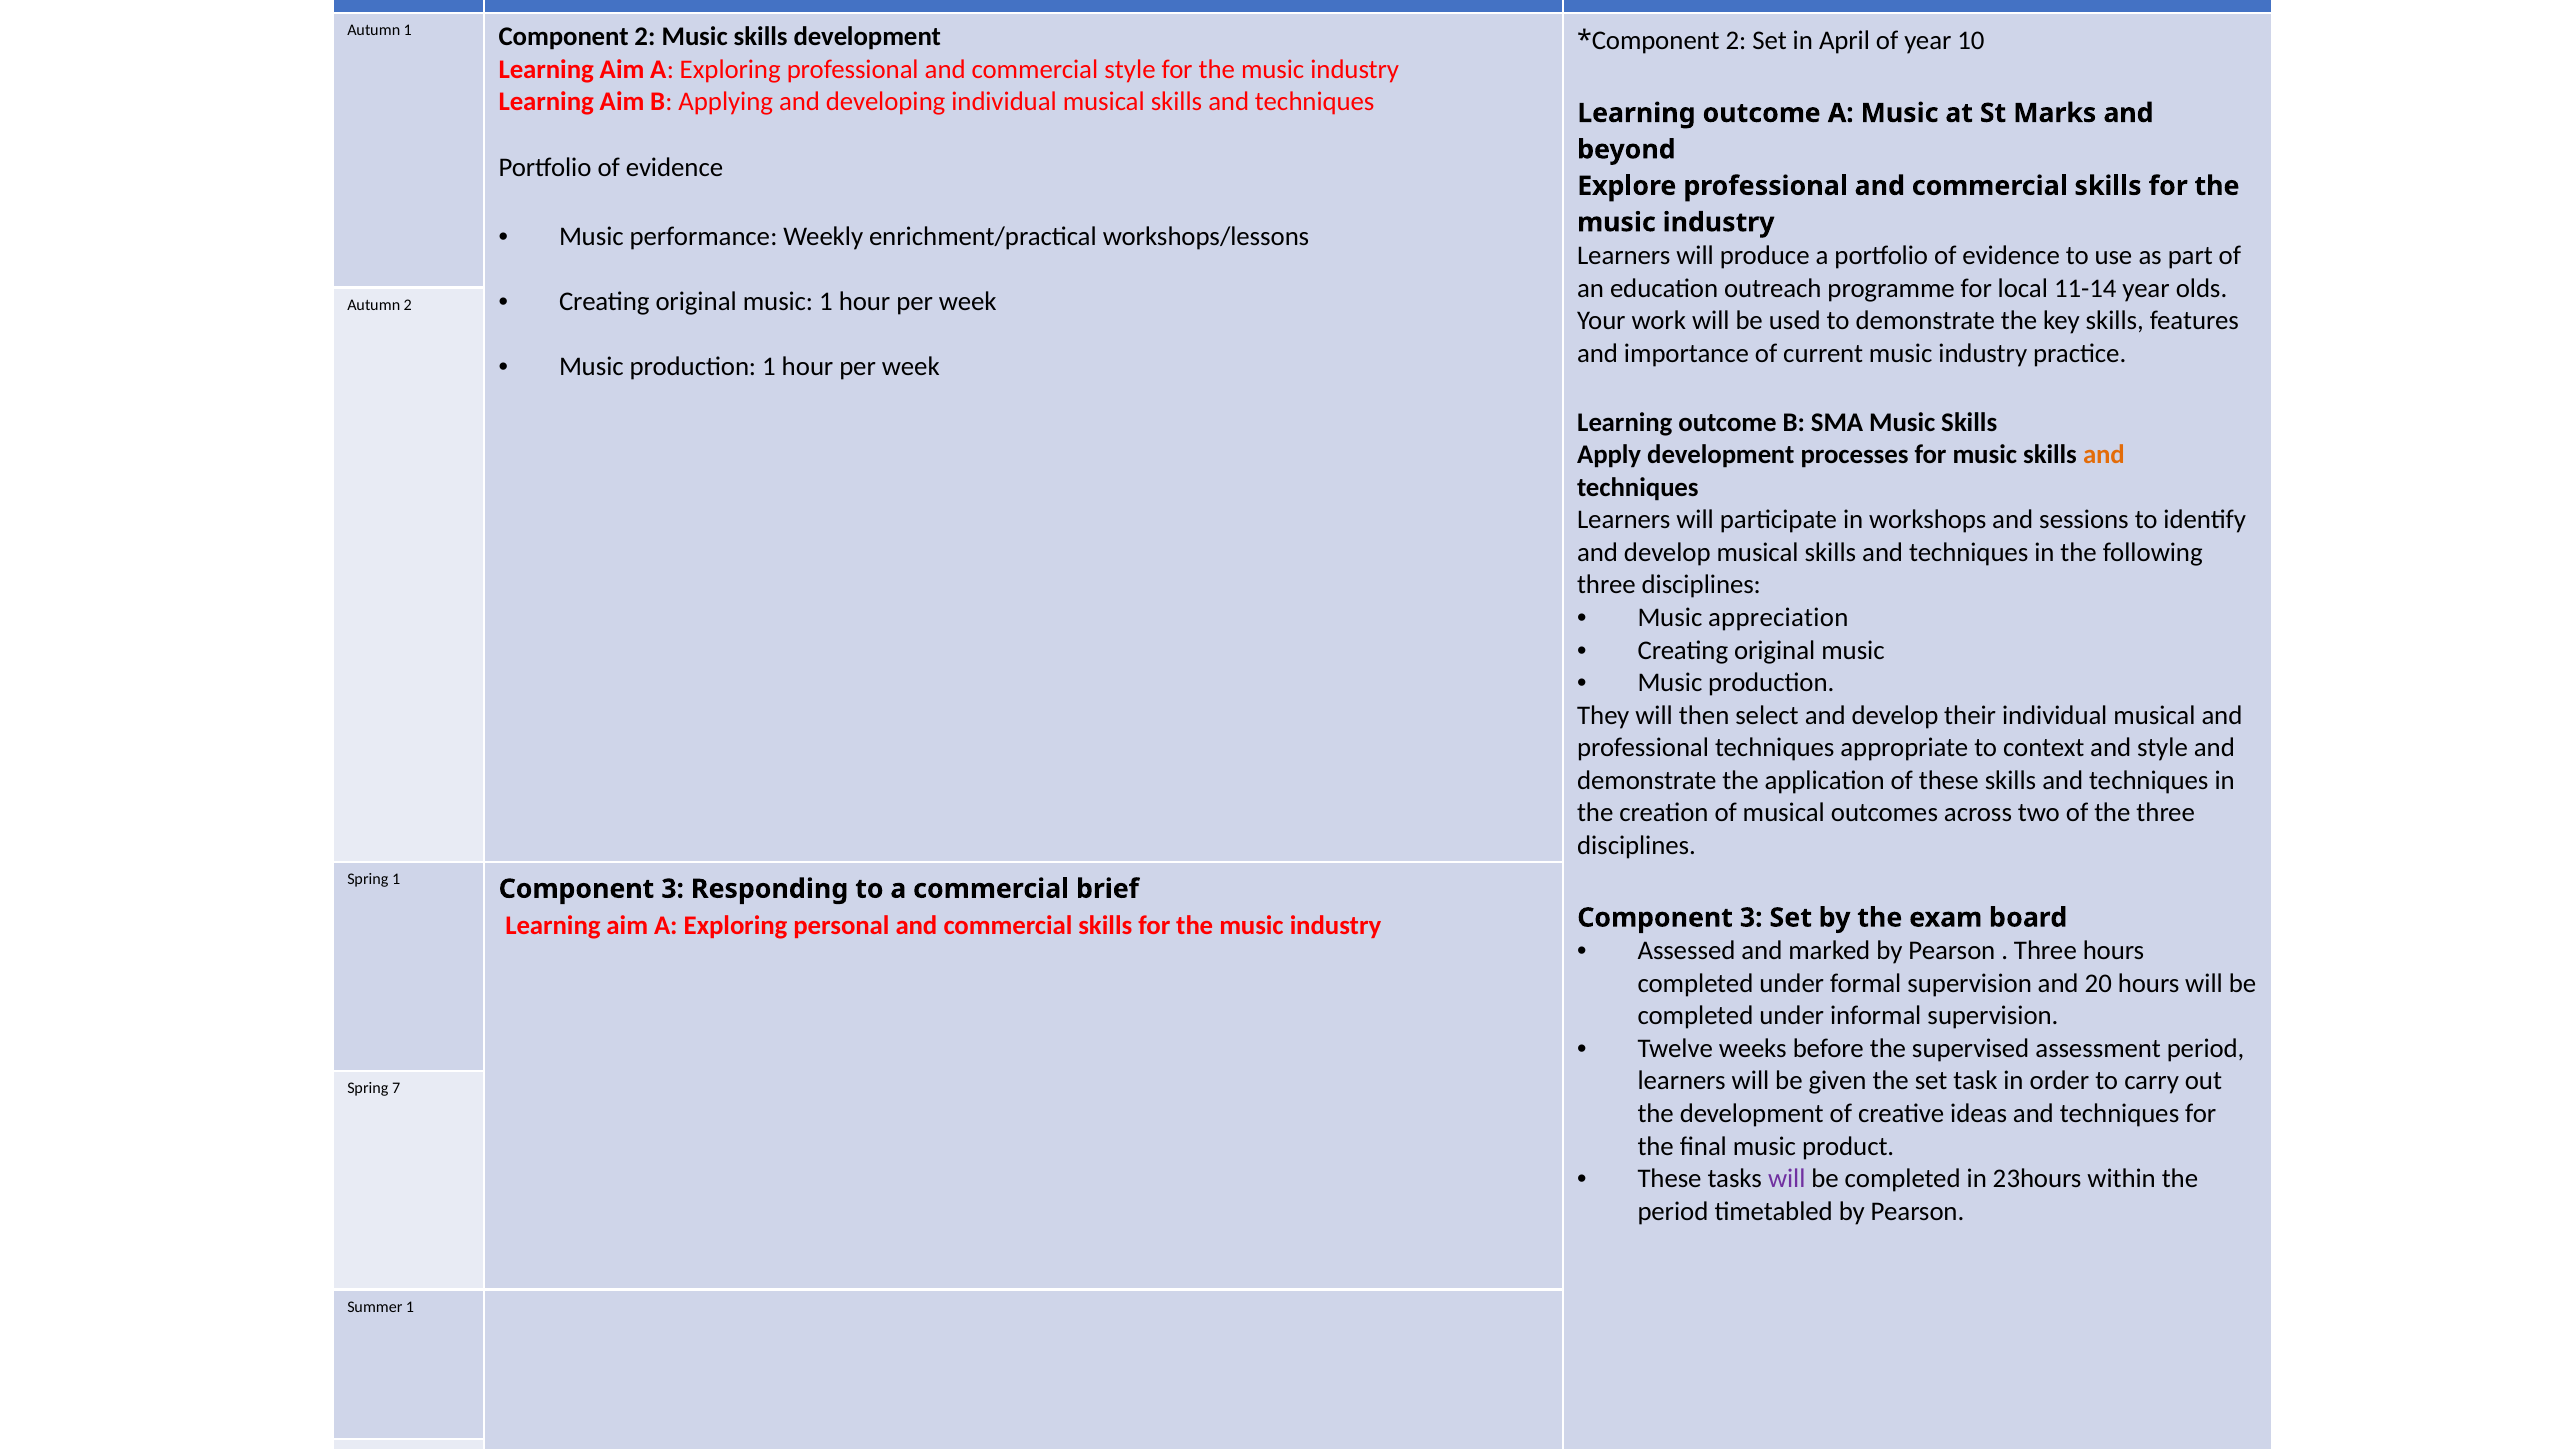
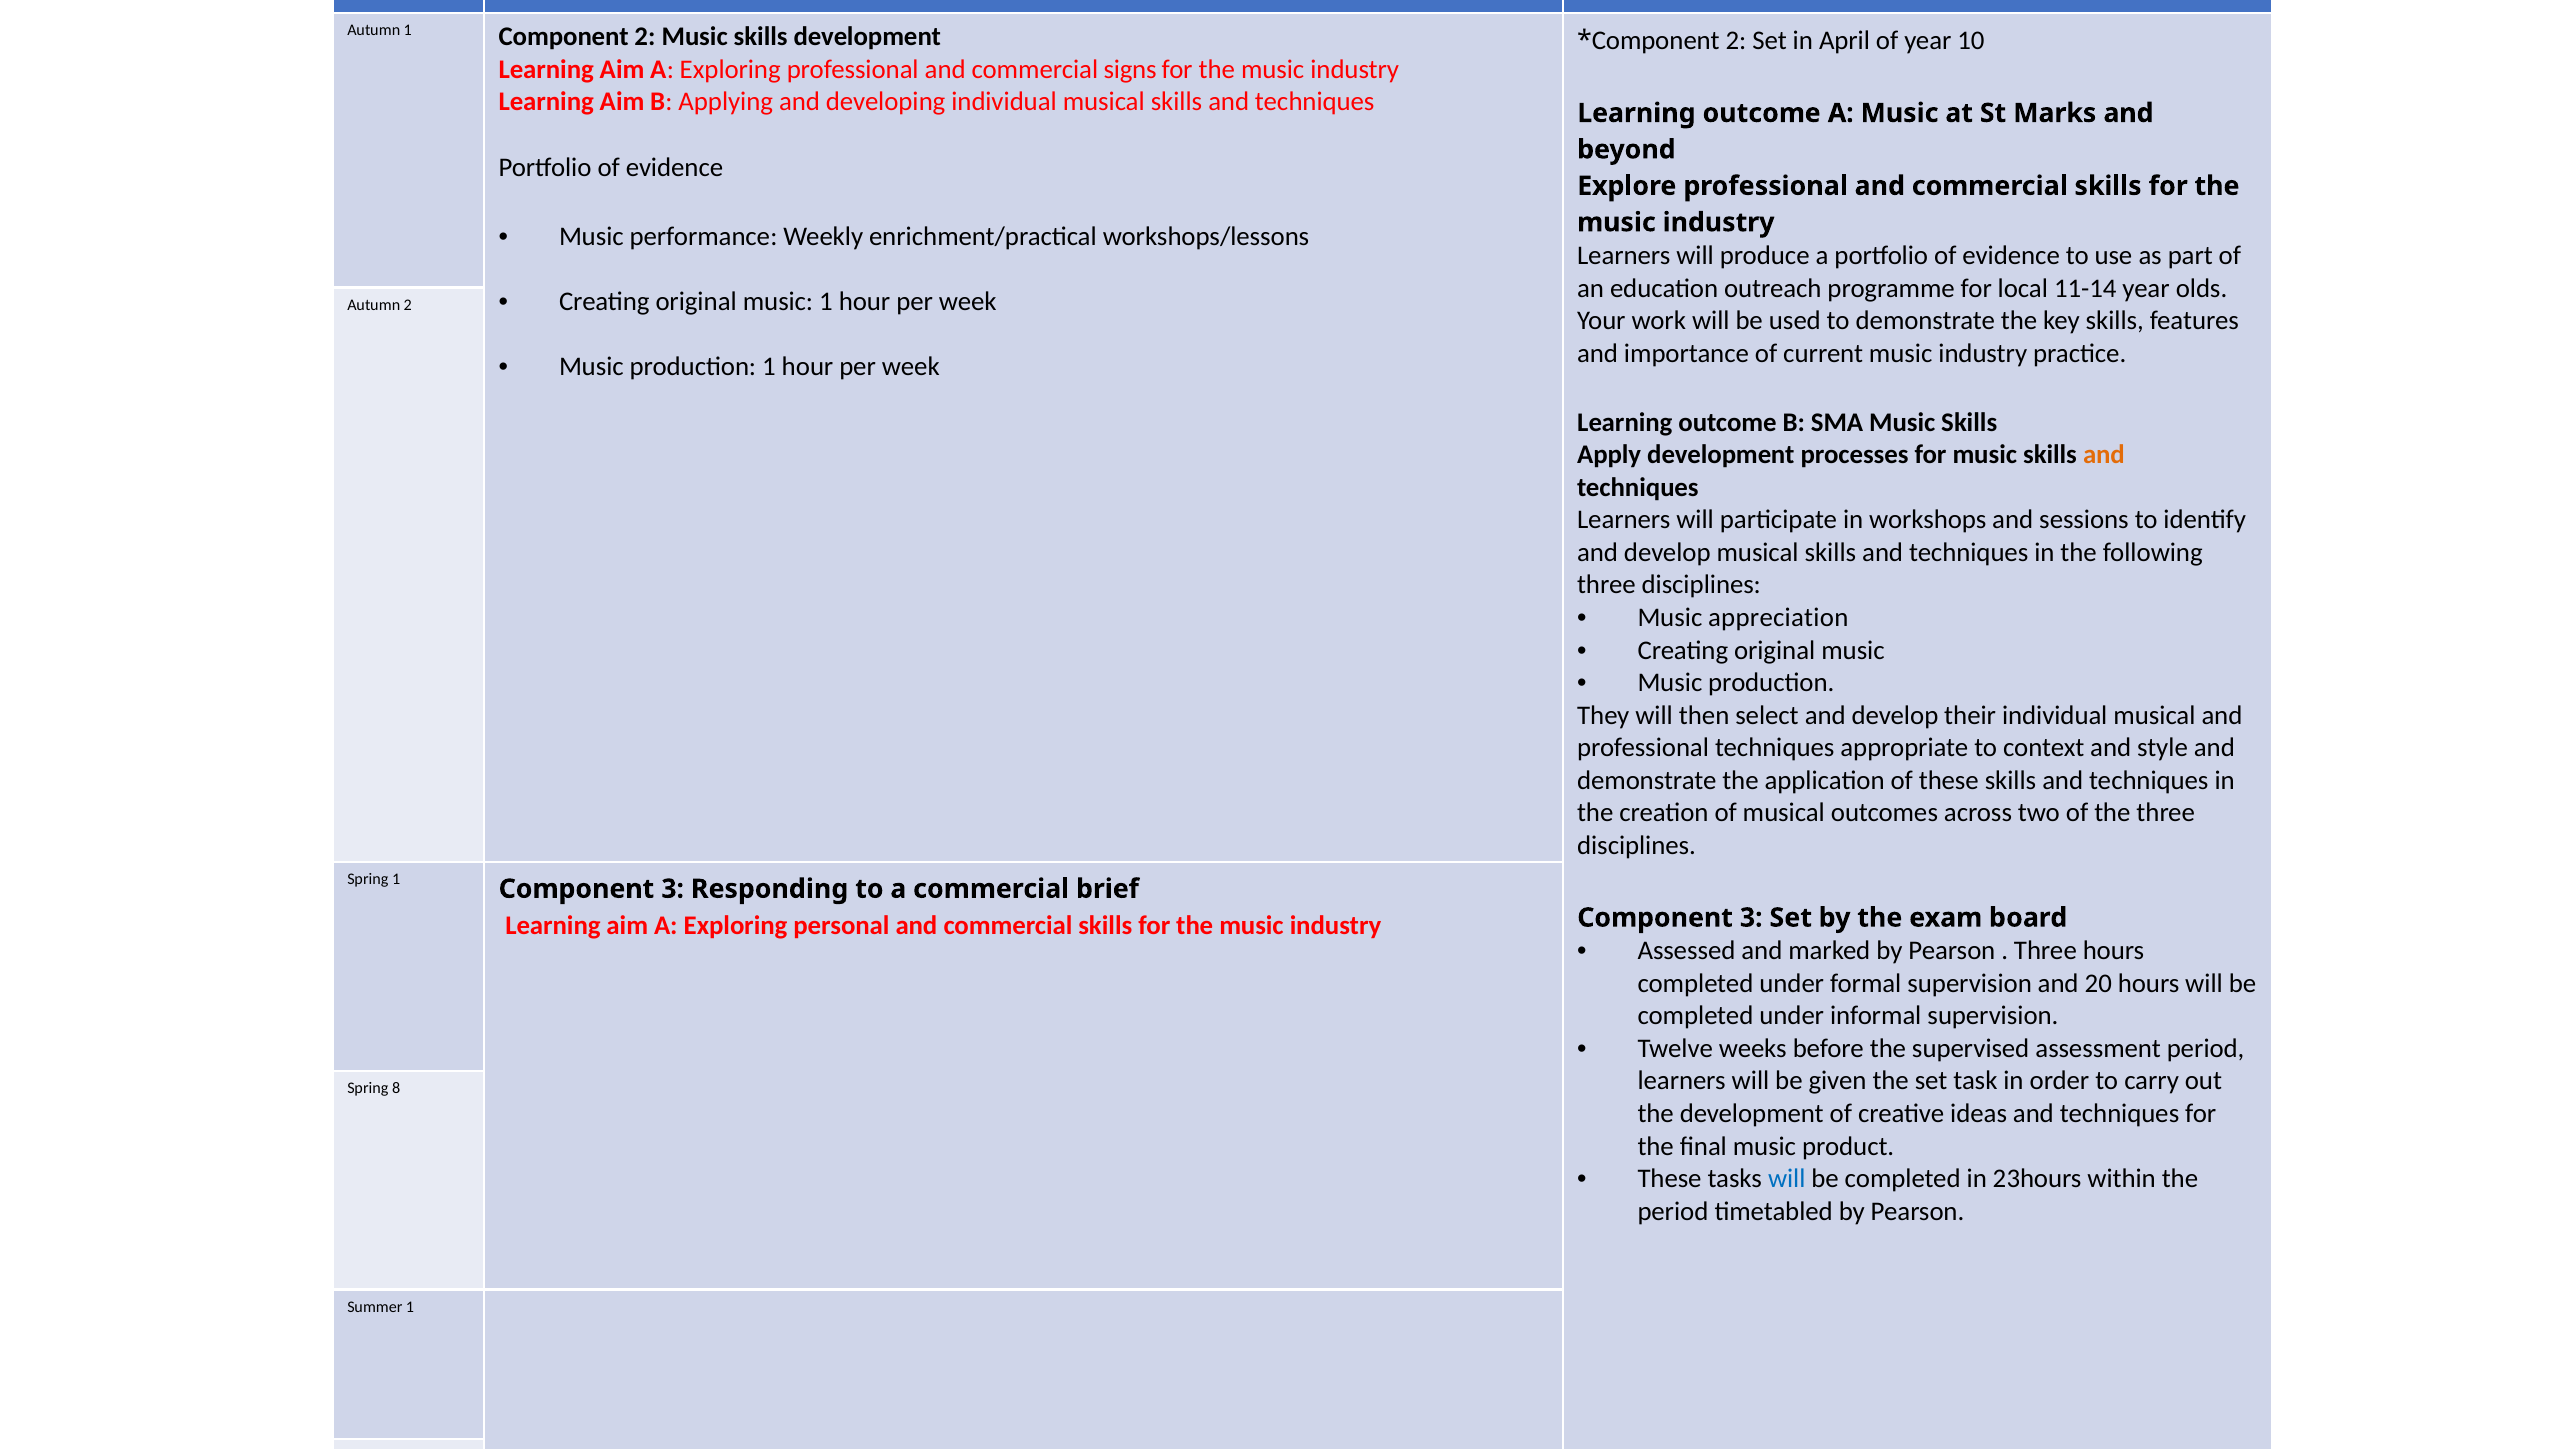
commercial style: style -> signs
7: 7 -> 8
will at (1787, 1179) colour: purple -> blue
